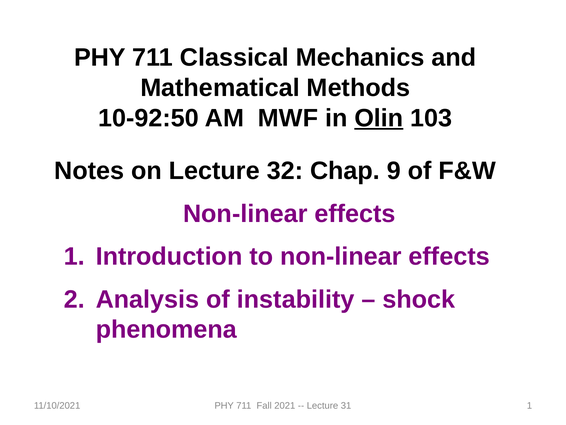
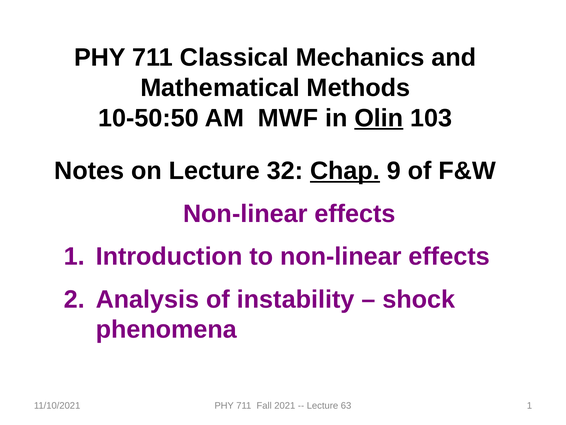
10-92:50: 10-92:50 -> 10-50:50
Chap underline: none -> present
31: 31 -> 63
